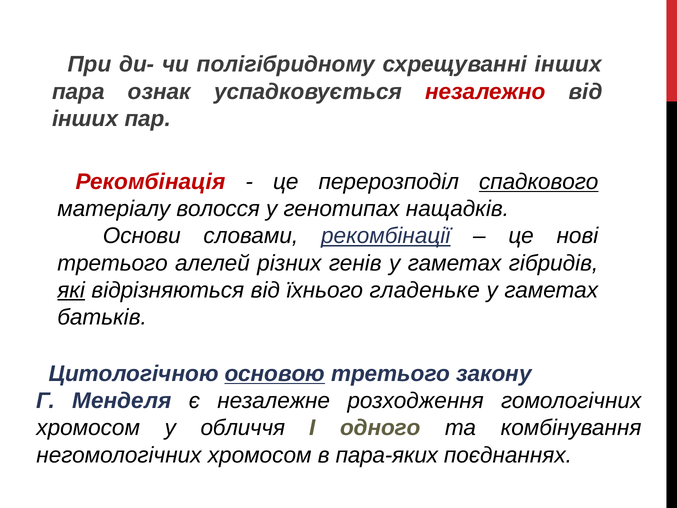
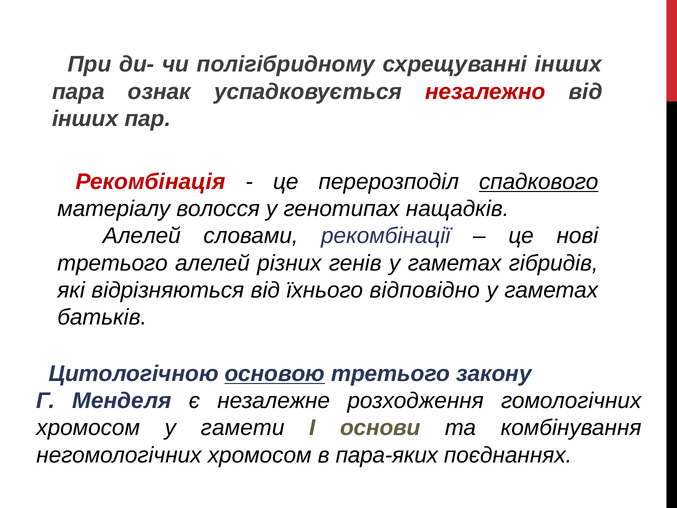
Основи at (142, 236): Основи -> Алелей
рекомбінації underline: present -> none
які underline: present -> none
гладеньке: гладеньке -> відповідно
обличчя: обличчя -> гамети
одного: одного -> основи
